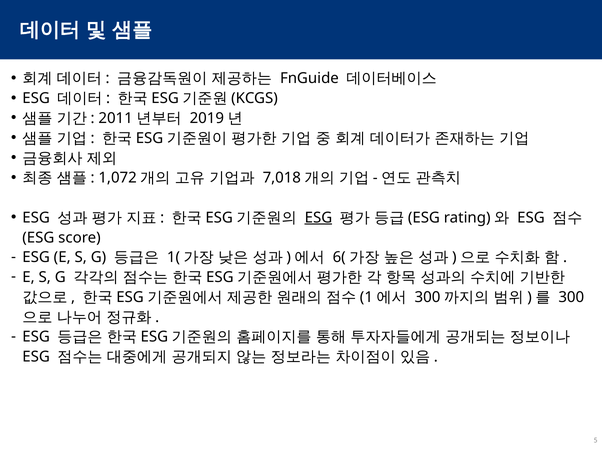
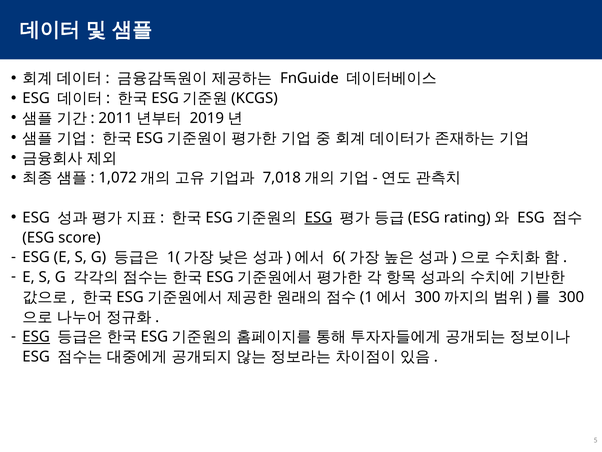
ESG at (36, 337) underline: none -> present
